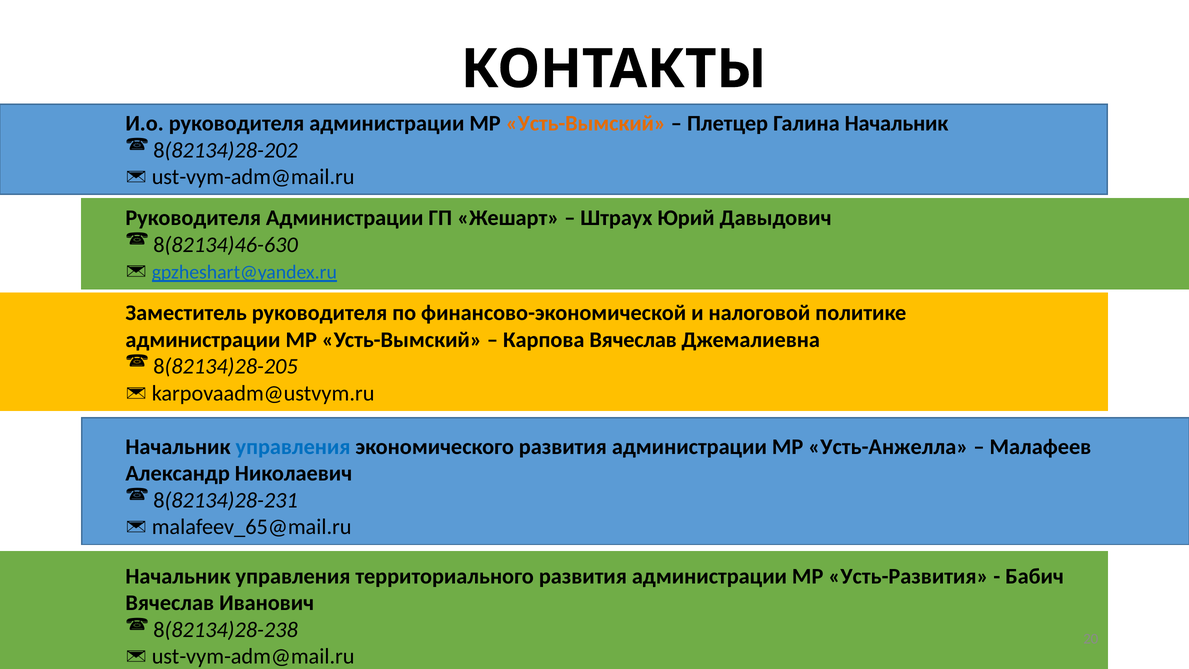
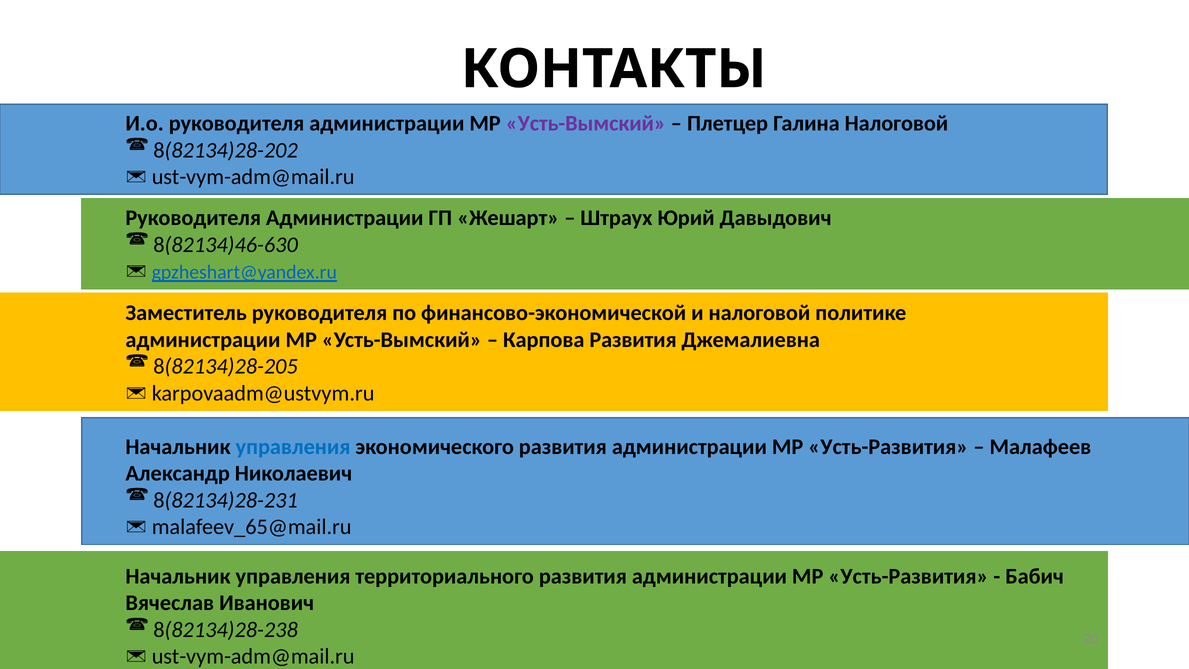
Усть-Вымский at (586, 123) colour: orange -> purple
Галина Начальник: Начальник -> Налоговой
Карпова Вячеслав: Вячеслав -> Развития
Усть-Анжелла at (888, 447): Усть-Анжелла -> Усть-Развития
